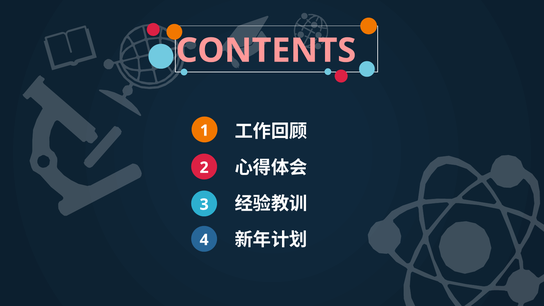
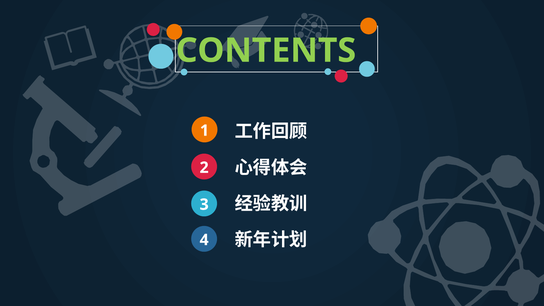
CONTENTS colour: pink -> light green
